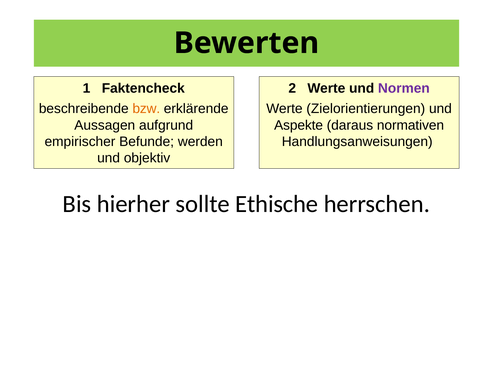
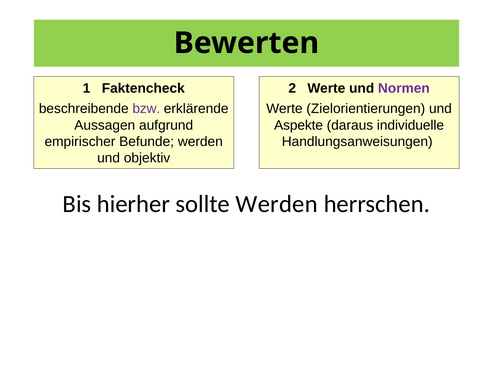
bzw colour: orange -> purple
normativen: normativen -> individuelle
sollte Ethische: Ethische -> Werden
